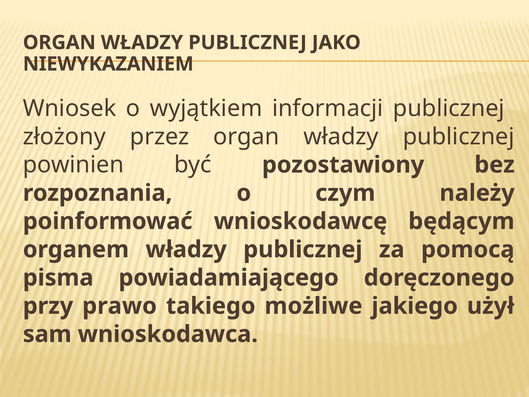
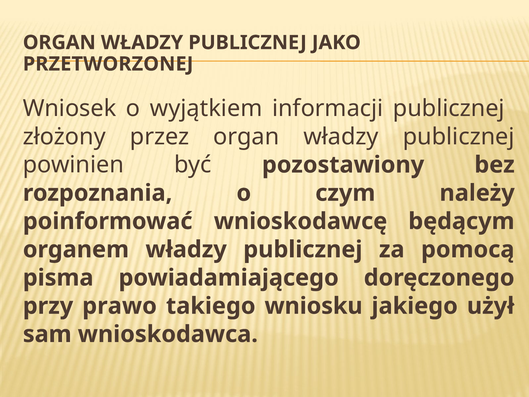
NIEWYKAZANIEM: NIEWYKAZANIEM -> PRZETWORZONEJ
możliwe: możliwe -> wniosku
